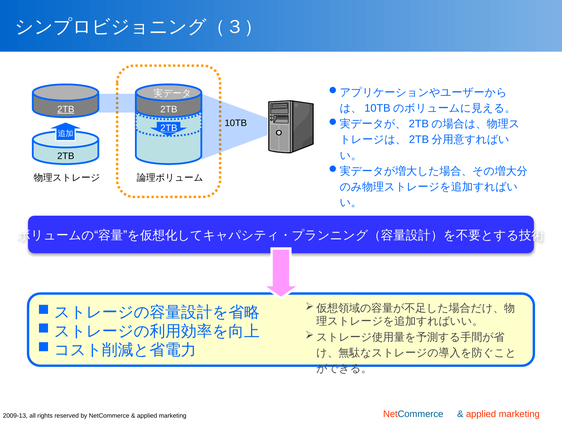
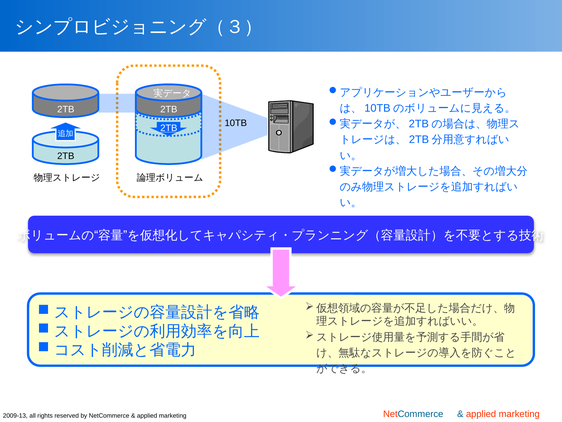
2TB at (66, 109) underline: present -> none
